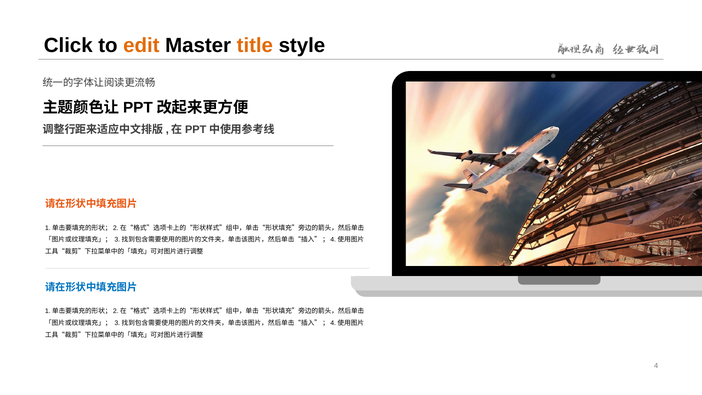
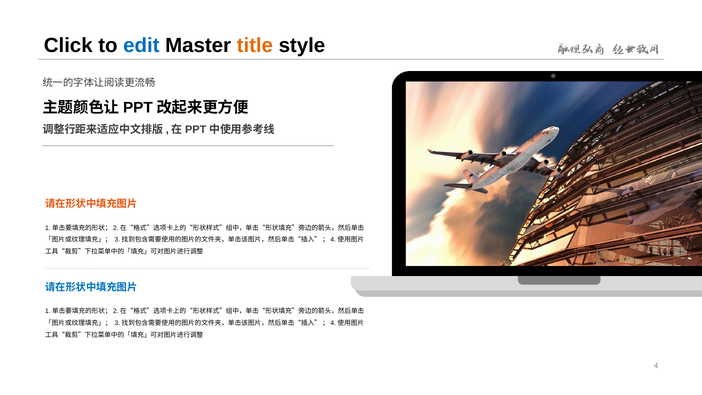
edit colour: orange -> blue
